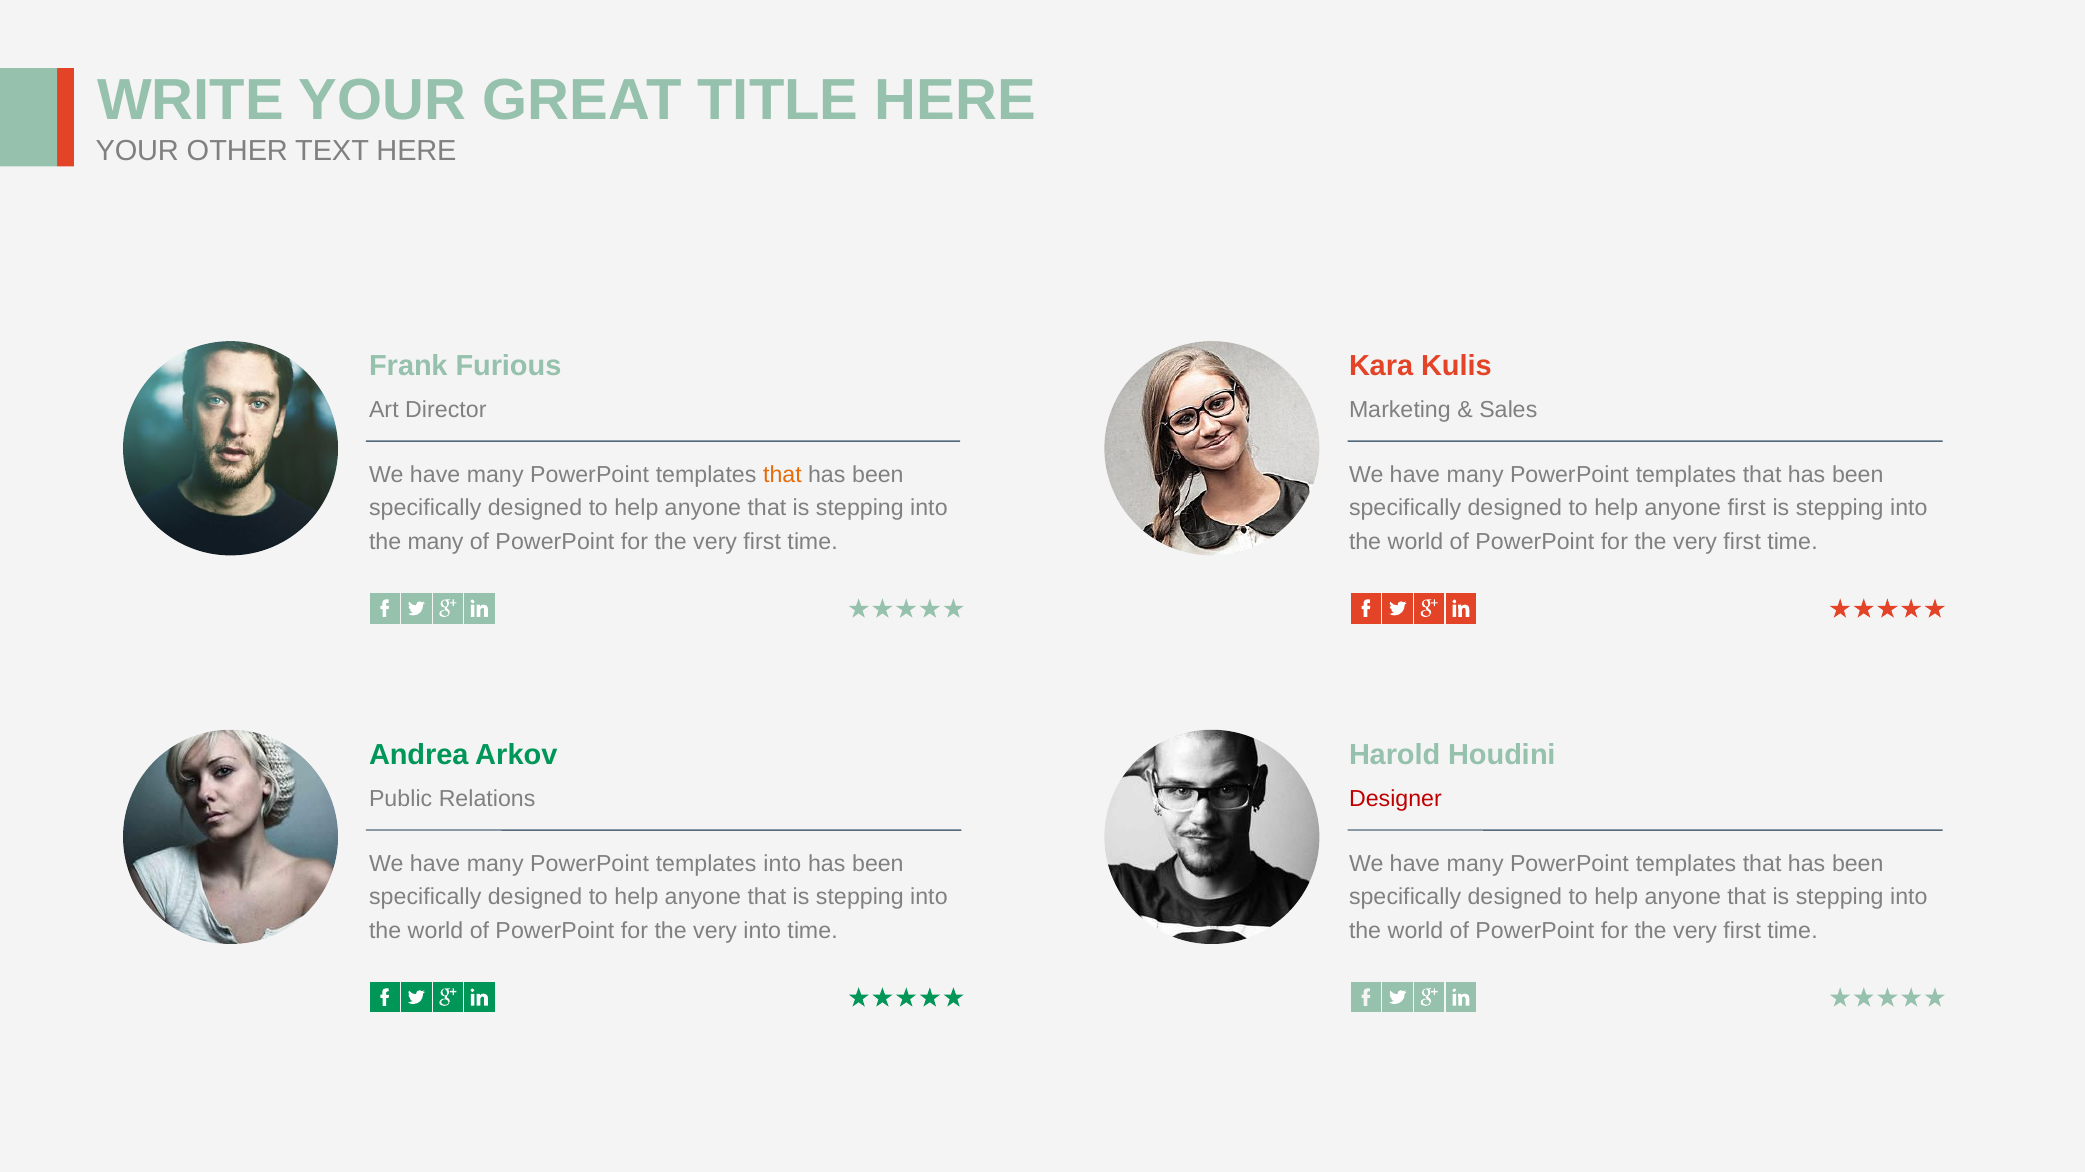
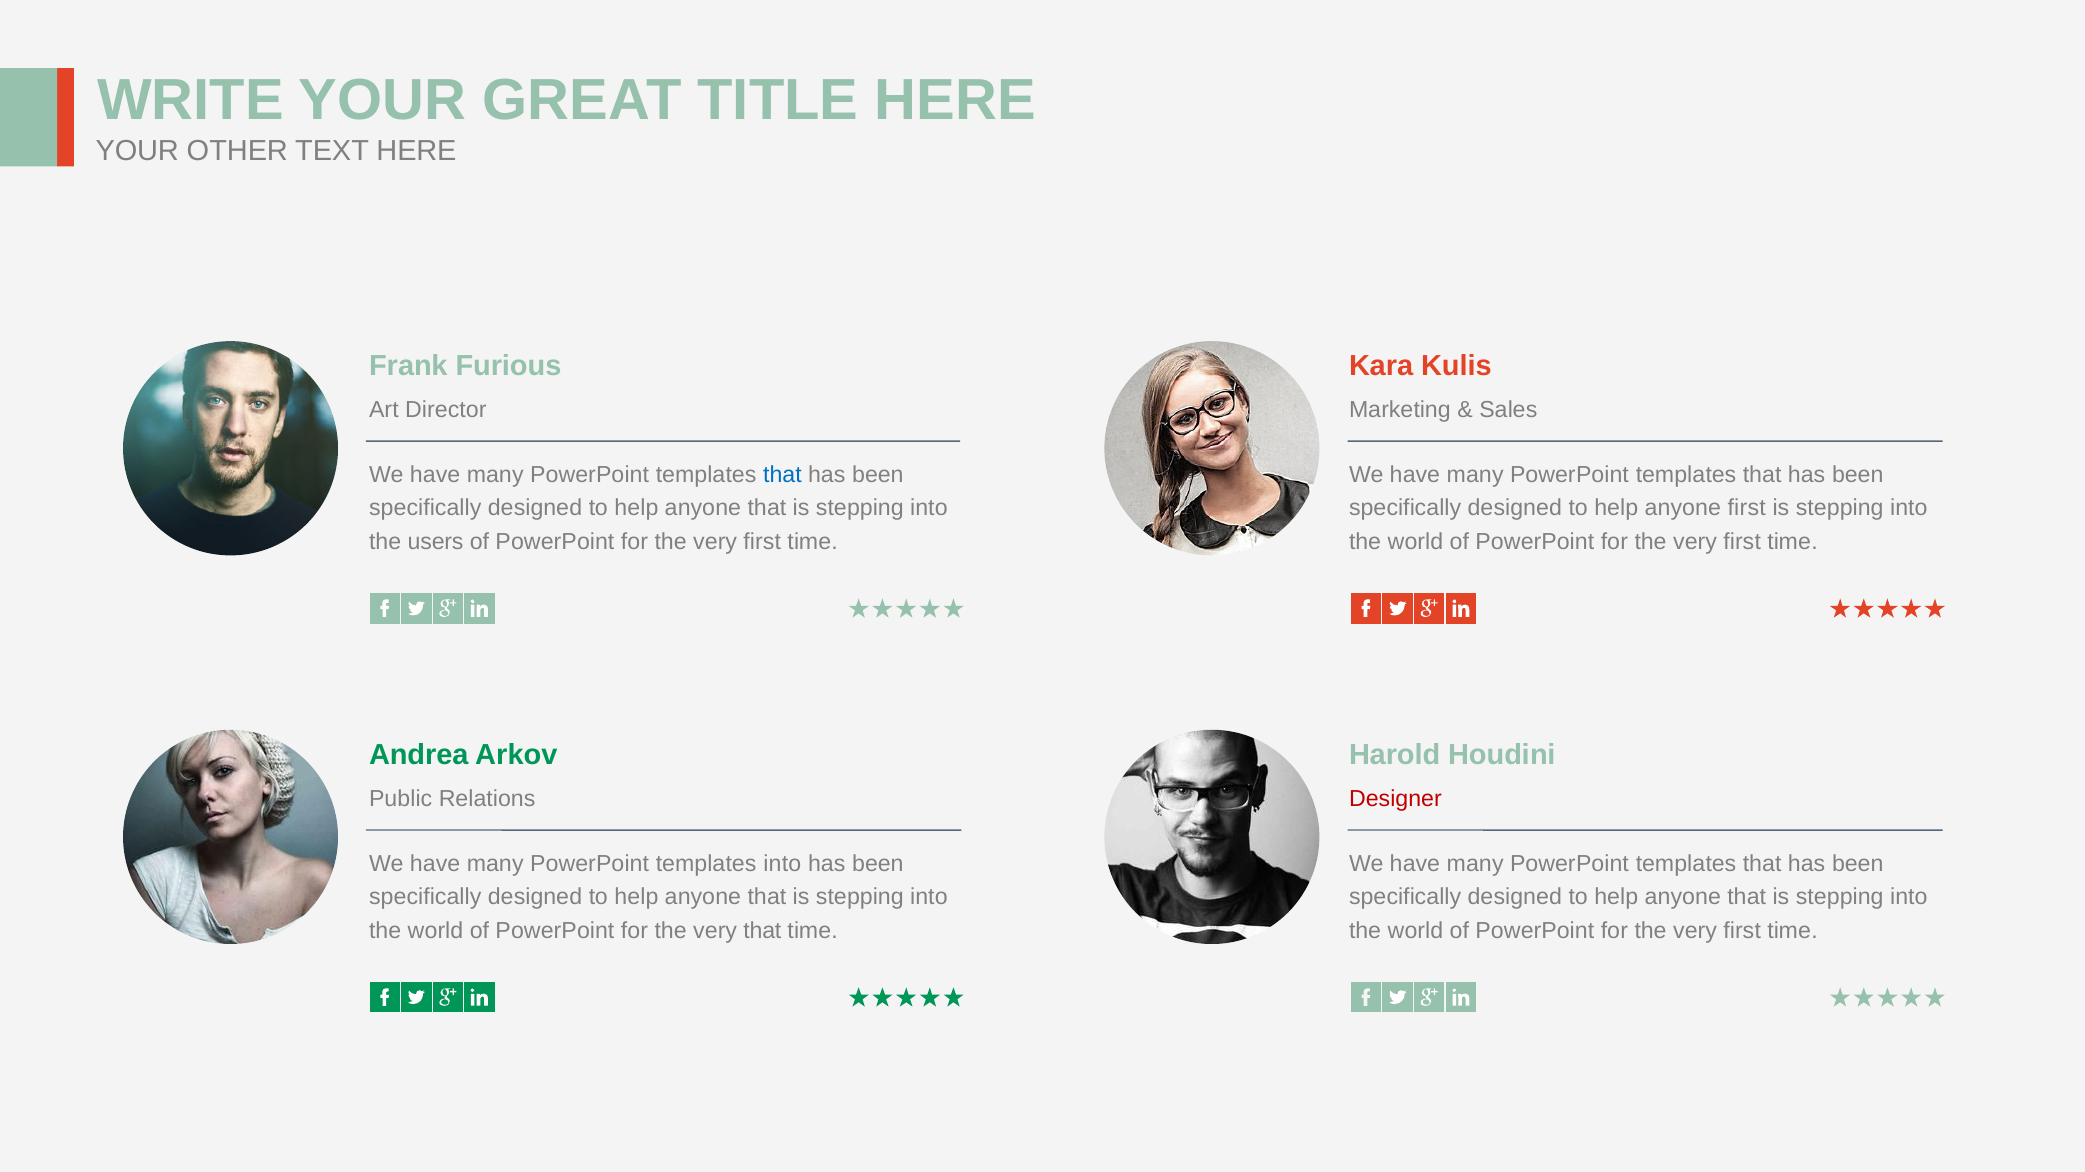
that at (782, 475) colour: orange -> blue
the many: many -> users
very into: into -> that
